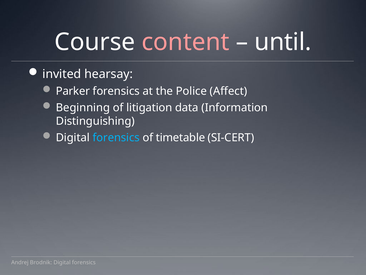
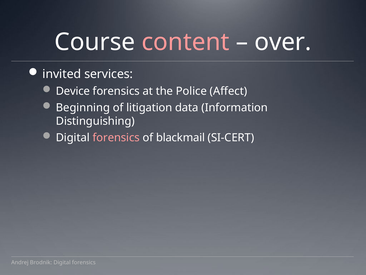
until: until -> over
hearsay: hearsay -> services
Parker: Parker -> Device
forensics at (116, 137) colour: light blue -> pink
timetable: timetable -> blackmail
